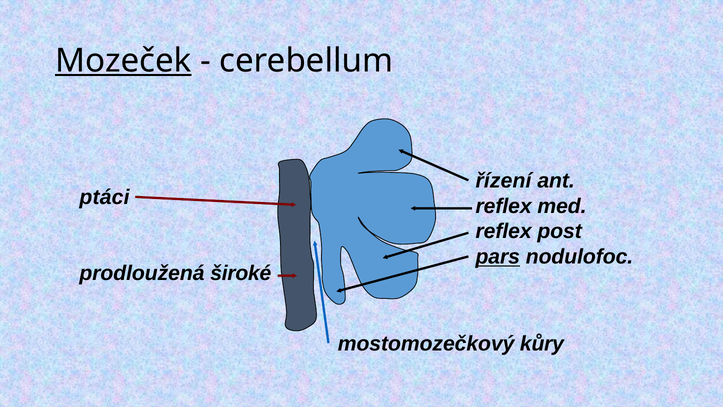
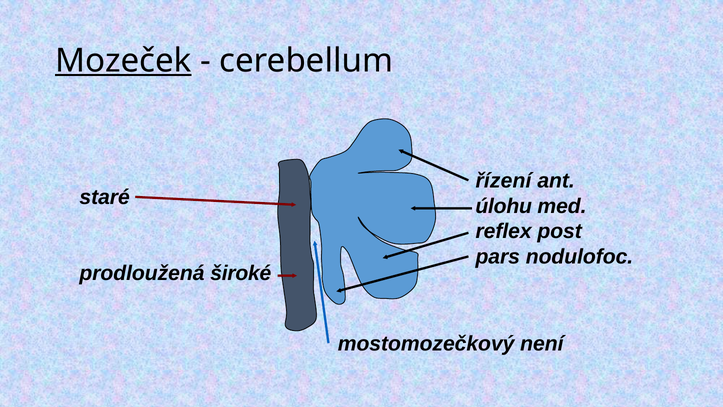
ptáci: ptáci -> staré
reflex at (504, 206): reflex -> úlohu
pars underline: present -> none
kůry: kůry -> není
